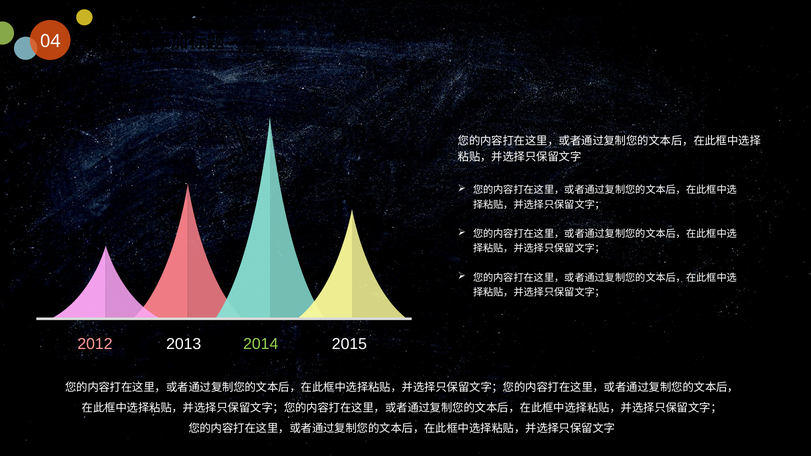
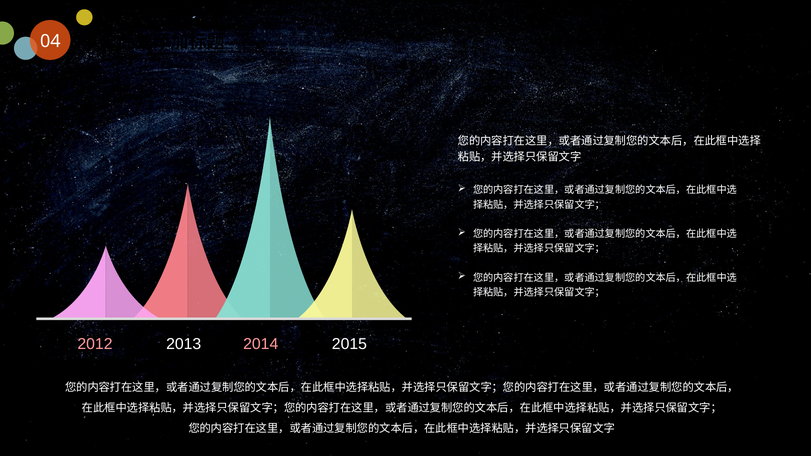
2014 colour: light green -> pink
